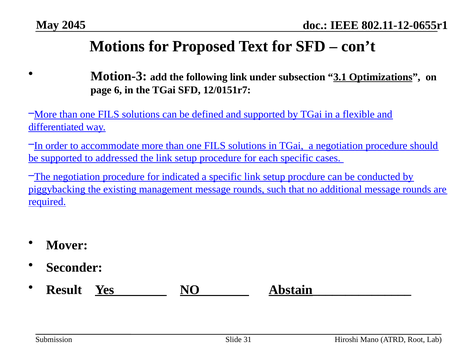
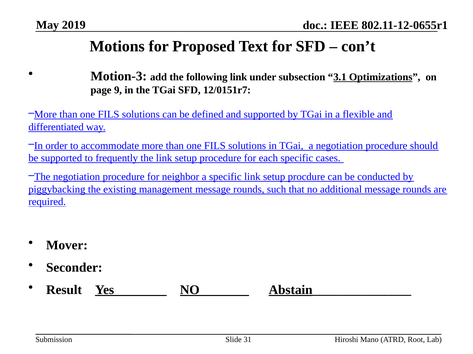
2045: 2045 -> 2019
6: 6 -> 9
addressed: addressed -> frequently
indicated: indicated -> neighbor
